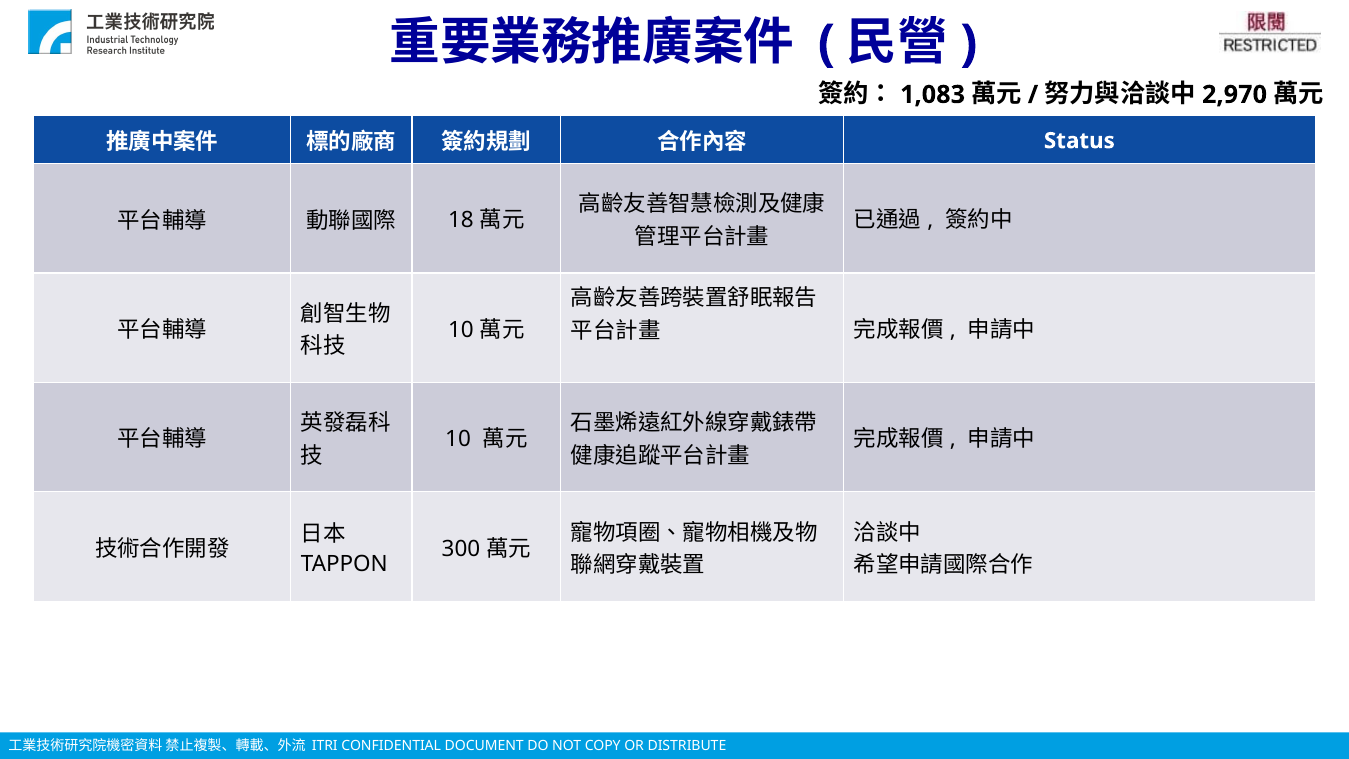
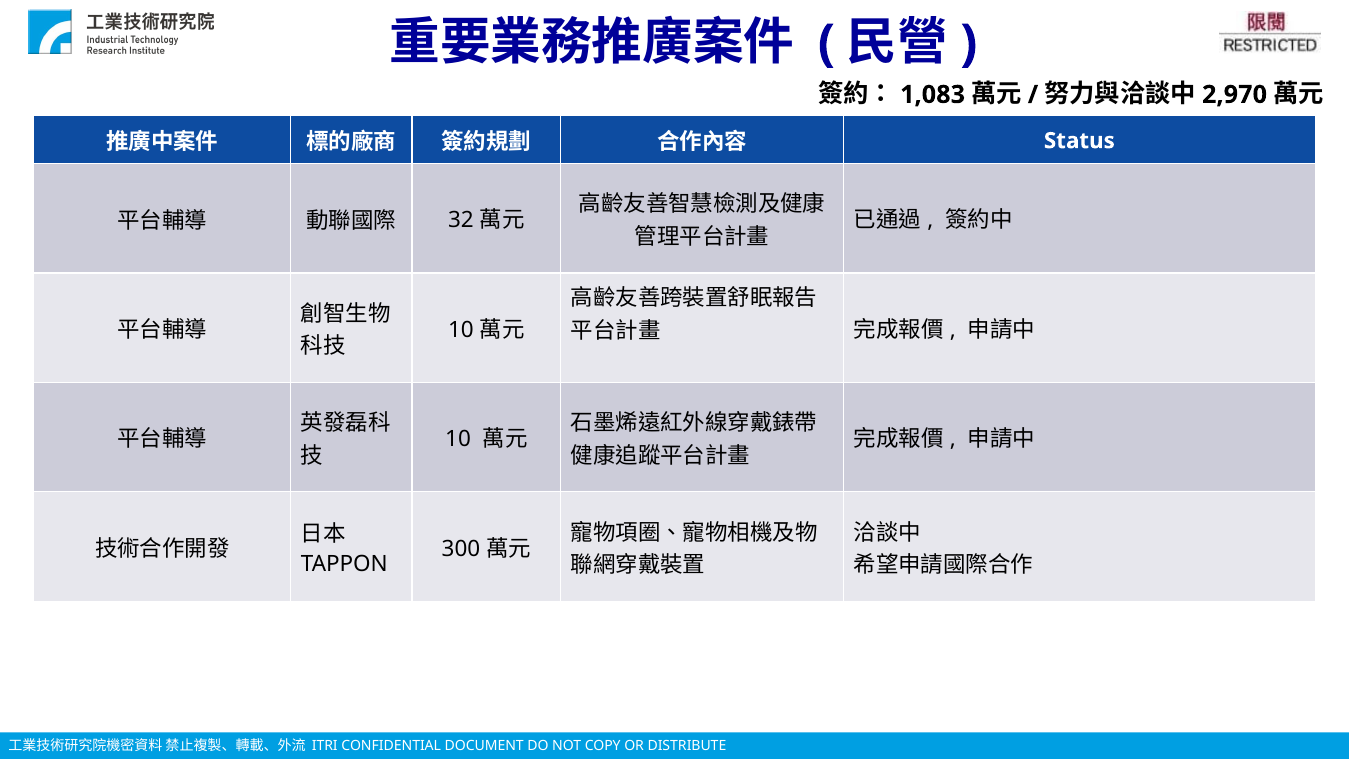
18: 18 -> 32
